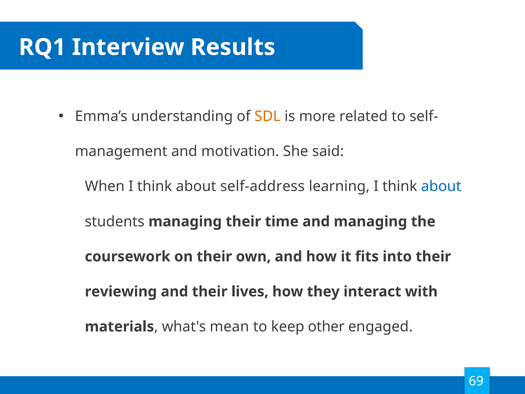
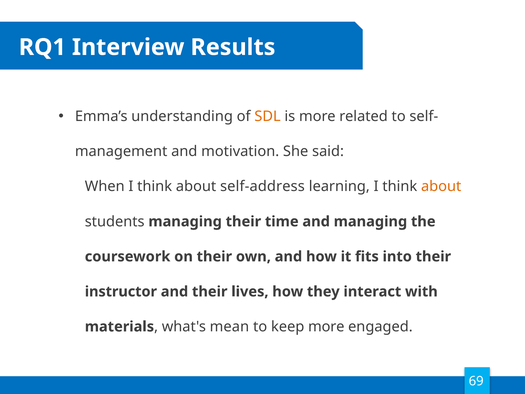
about at (441, 186) colour: blue -> orange
reviewing: reviewing -> instructor
keep other: other -> more
